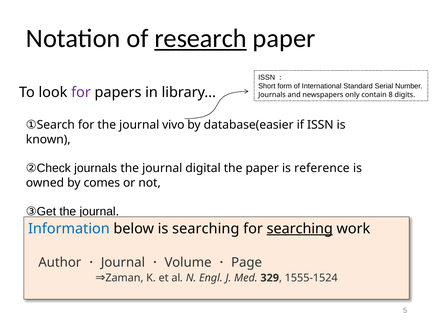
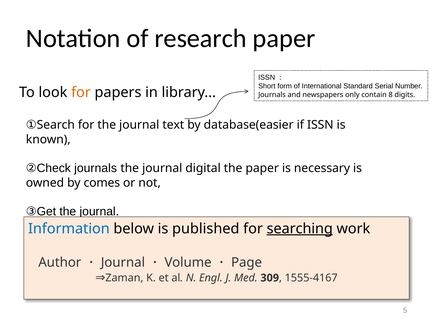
research underline: present -> none
for at (81, 92) colour: purple -> orange
vivo: vivo -> text
reference: reference -> necessary
is searching: searching -> published
329: 329 -> 309
1555-1524: 1555-1524 -> 1555-4167
